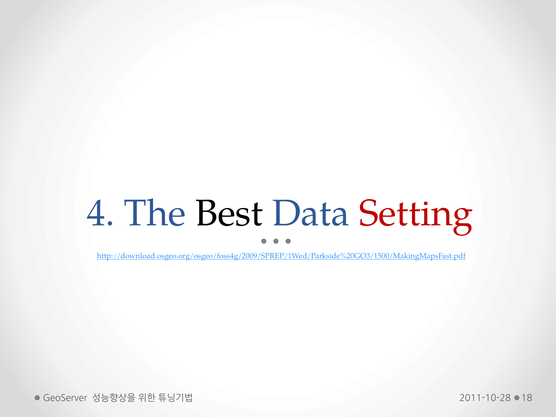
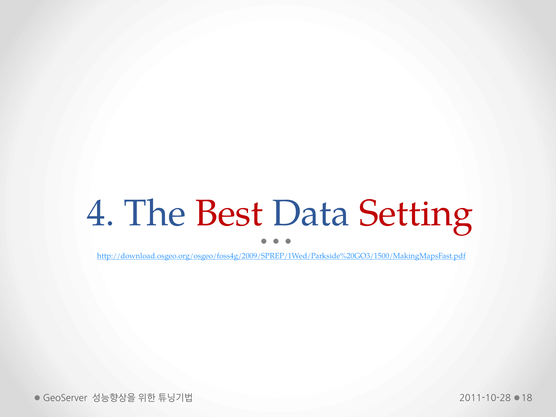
Best colour: black -> red
